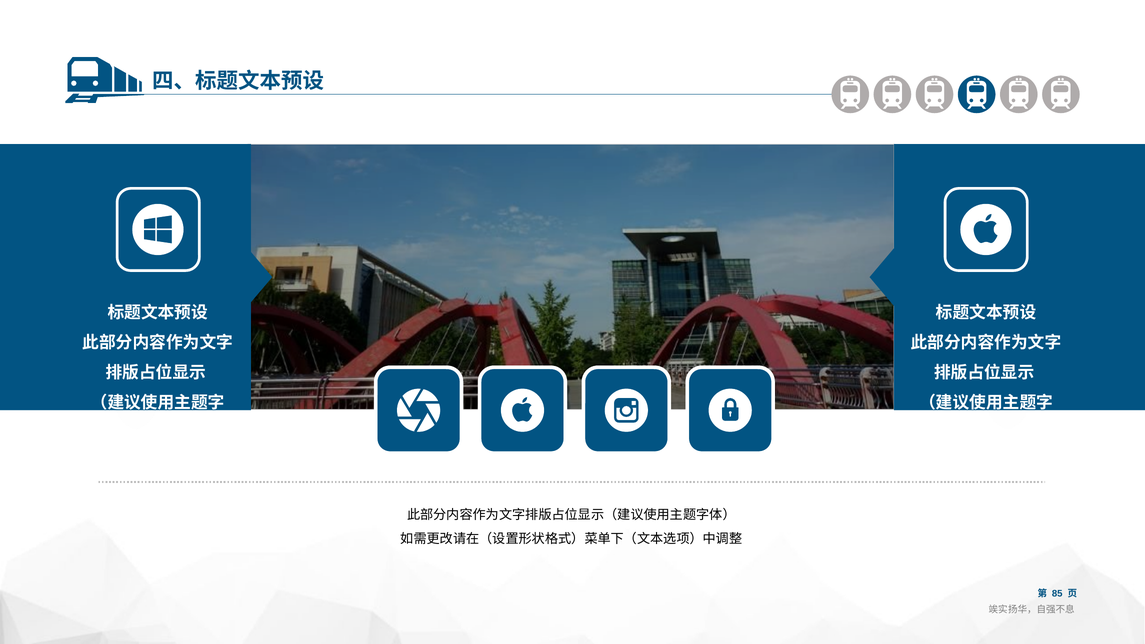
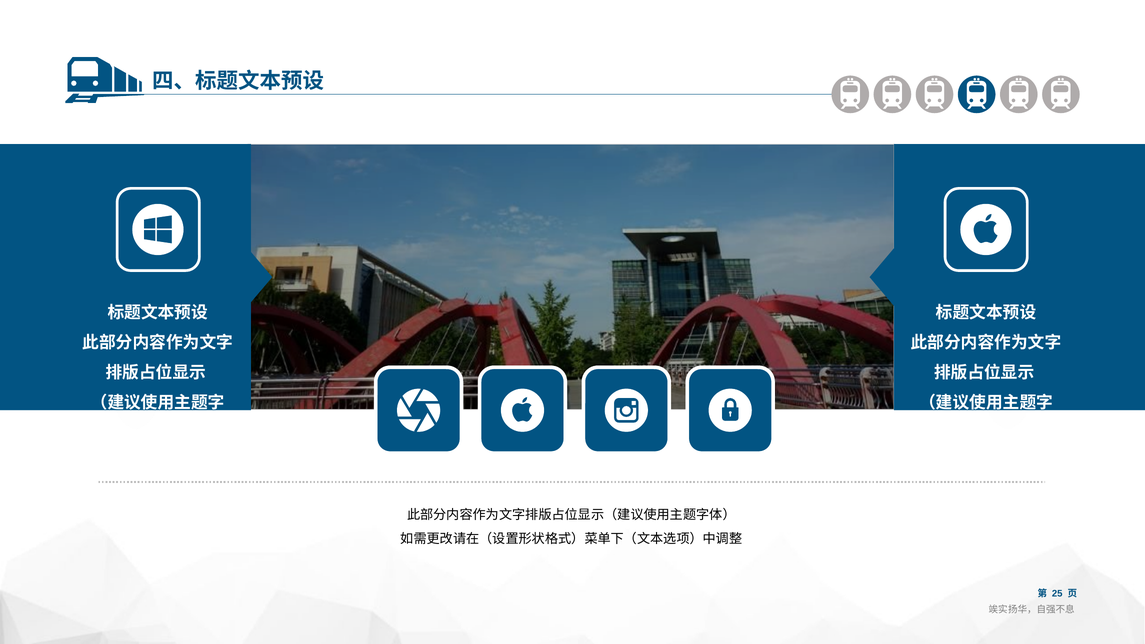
85: 85 -> 25
